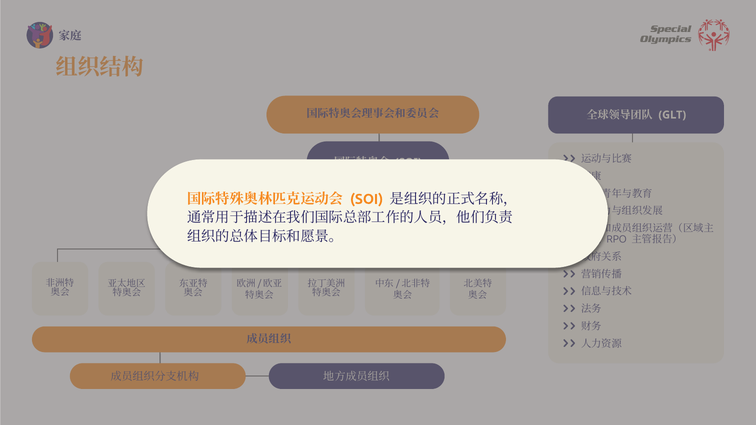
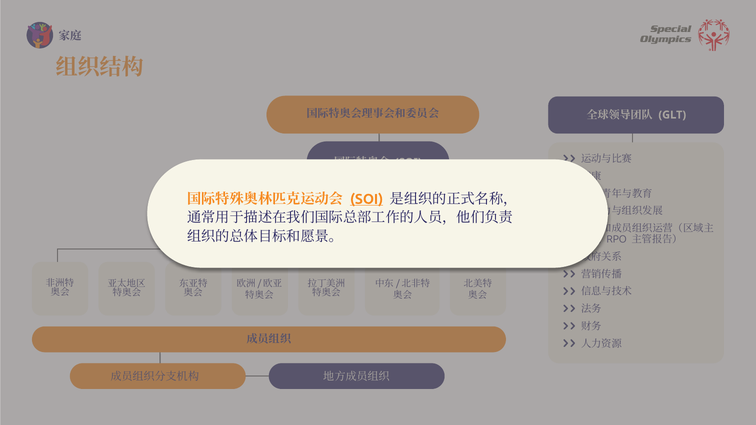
SOI at (367, 199) underline: none -> present
